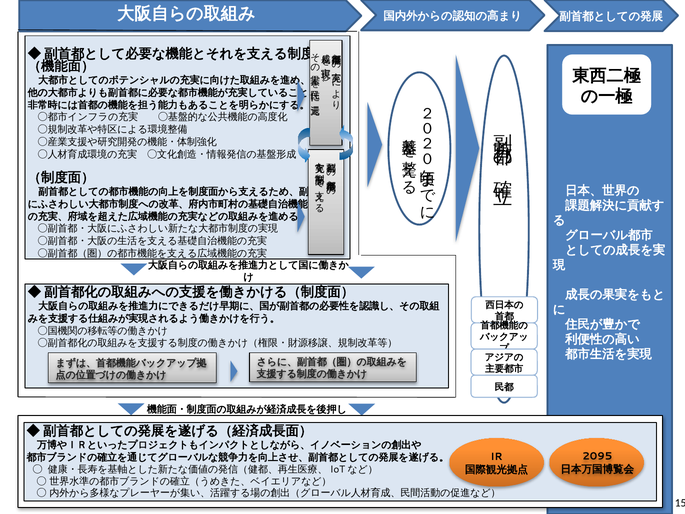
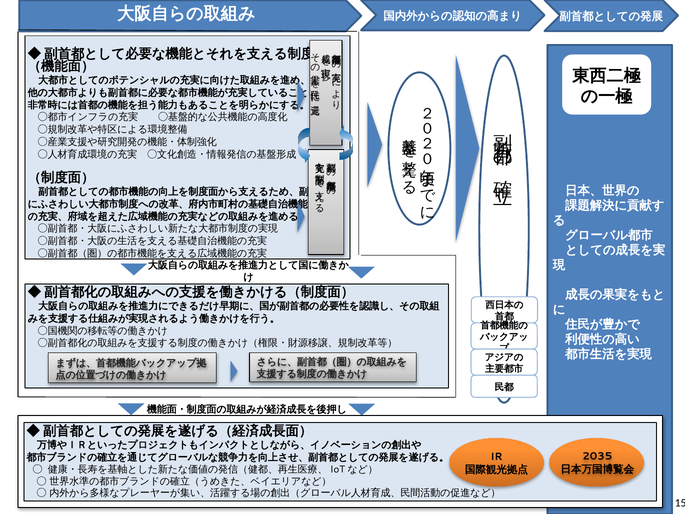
2095: 2095 -> 2035
